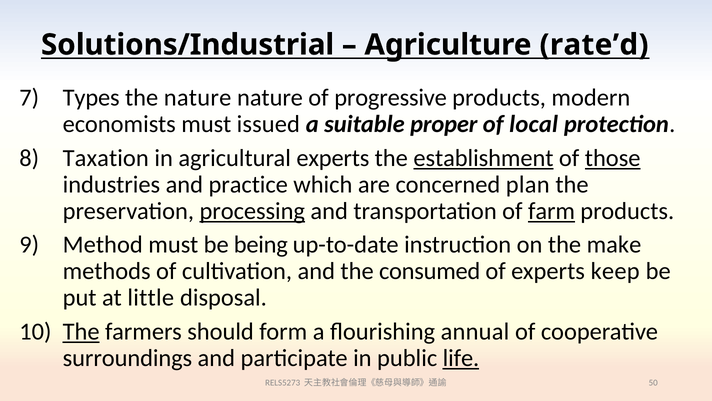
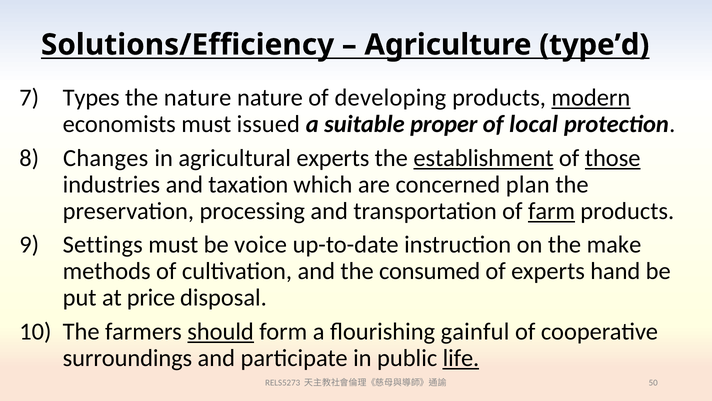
Solutions/Industrial: Solutions/Industrial -> Solutions/Efficiency
rate’d: rate’d -> type’d
progressive: progressive -> developing
modern underline: none -> present
Taxation: Taxation -> Changes
practice: practice -> taxation
processing underline: present -> none
Method: Method -> Settings
being: being -> voice
keep: keep -> hand
little: little -> price
The at (81, 331) underline: present -> none
should underline: none -> present
annual: annual -> gainful
